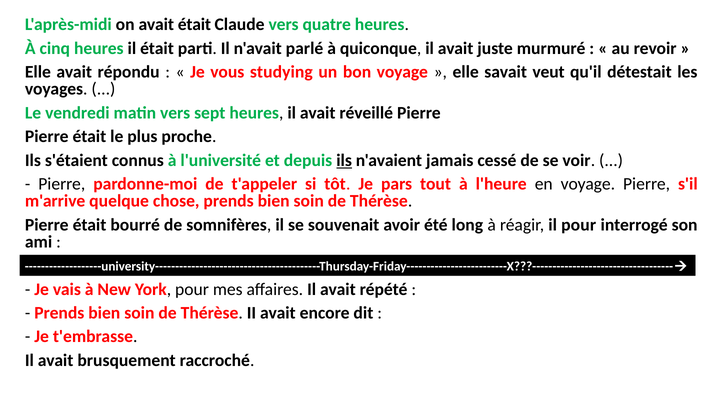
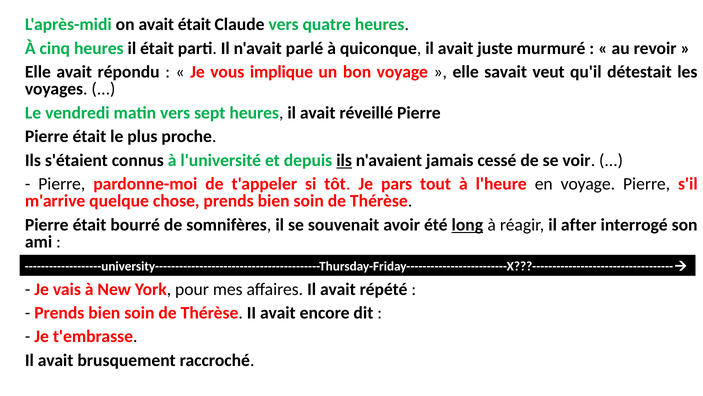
studying: studying -> implique
long underline: none -> present
il pour: pour -> after
